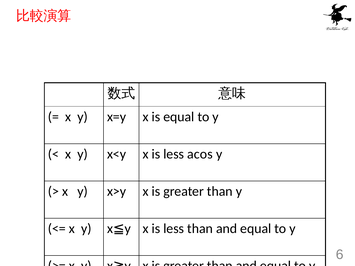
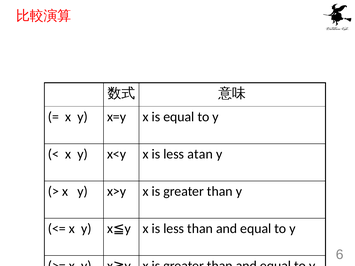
acos: acos -> atan
